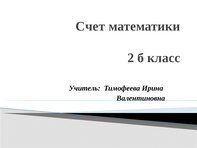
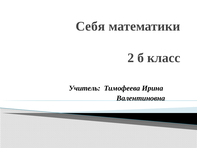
Счет: Счет -> Себя
